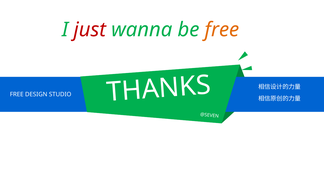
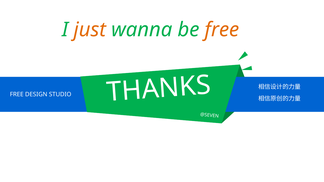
just colour: red -> orange
